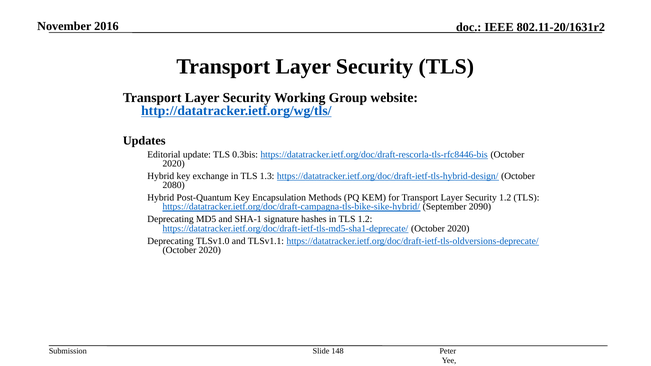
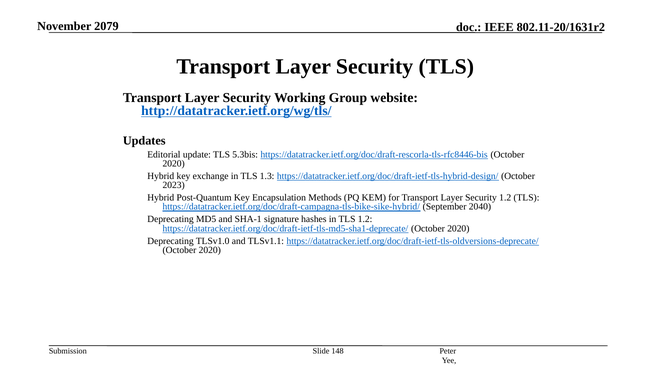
2016: 2016 -> 2079
0.3bis: 0.3bis -> 5.3bis
2080: 2080 -> 2023
2090: 2090 -> 2040
